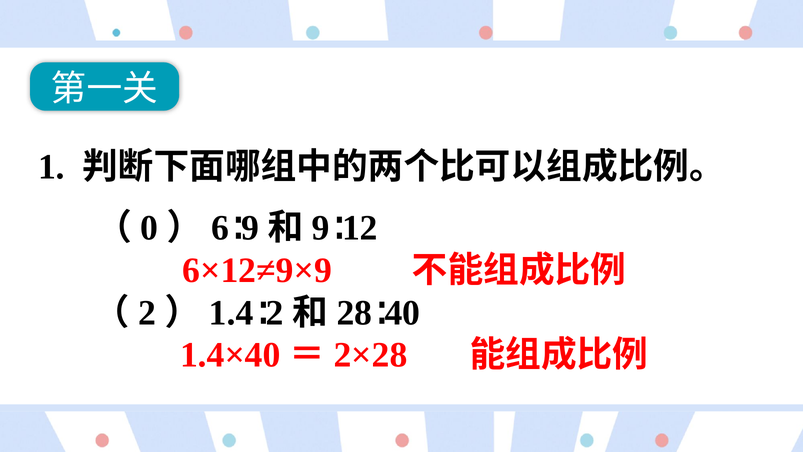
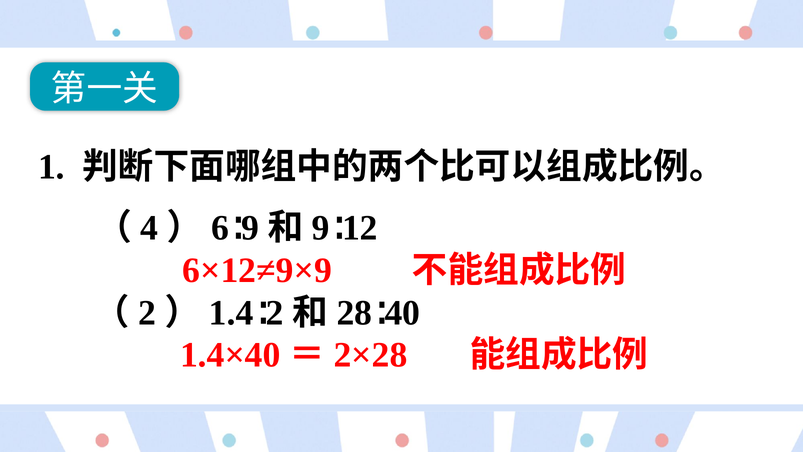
0: 0 -> 4
